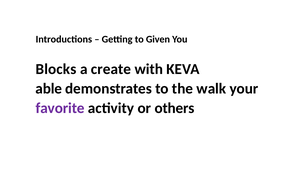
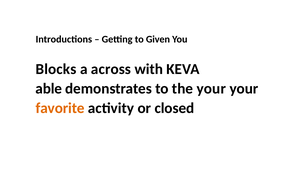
create: create -> across
the walk: walk -> your
favorite colour: purple -> orange
others: others -> closed
